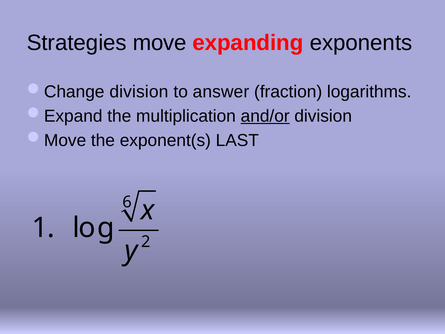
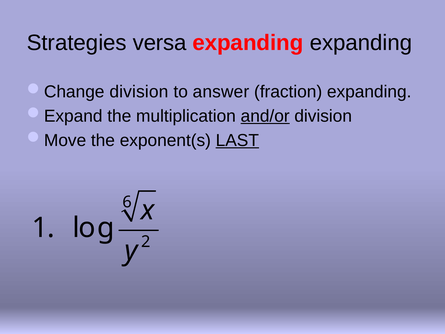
move: move -> versa
expanding exponents: exponents -> expanding
fraction logarithms: logarithms -> expanding
LAST underline: none -> present
